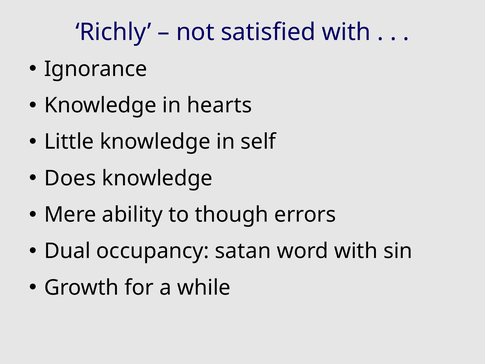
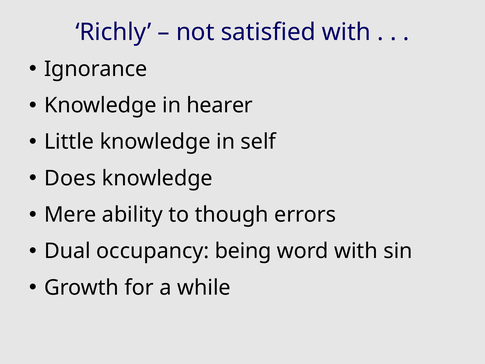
hearts: hearts -> hearer
satan: satan -> being
